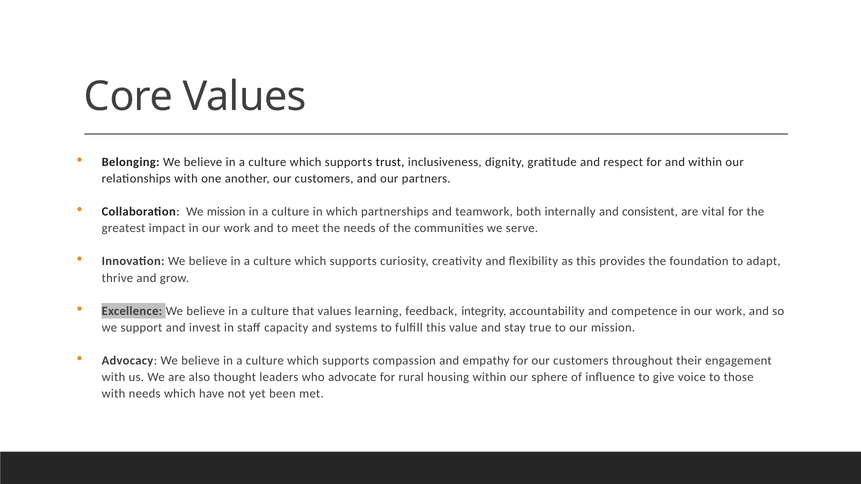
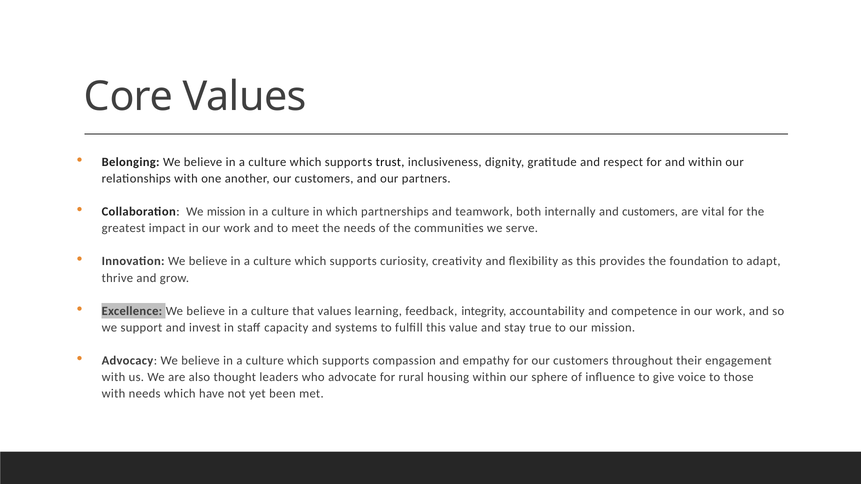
and consistent: consistent -> customers
